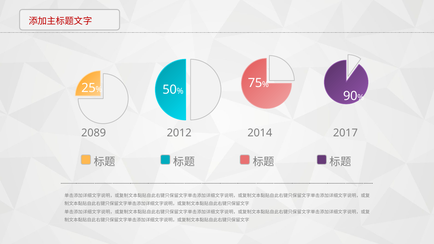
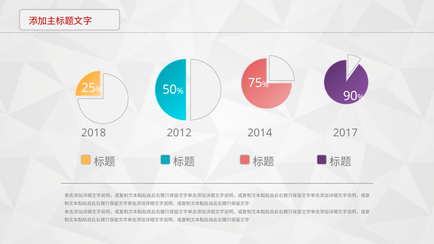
2089: 2089 -> 2018
